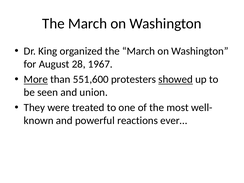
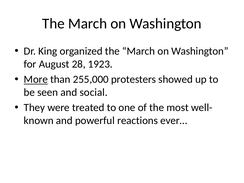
1967: 1967 -> 1923
551,600: 551,600 -> 255,000
showed underline: present -> none
union: union -> social
